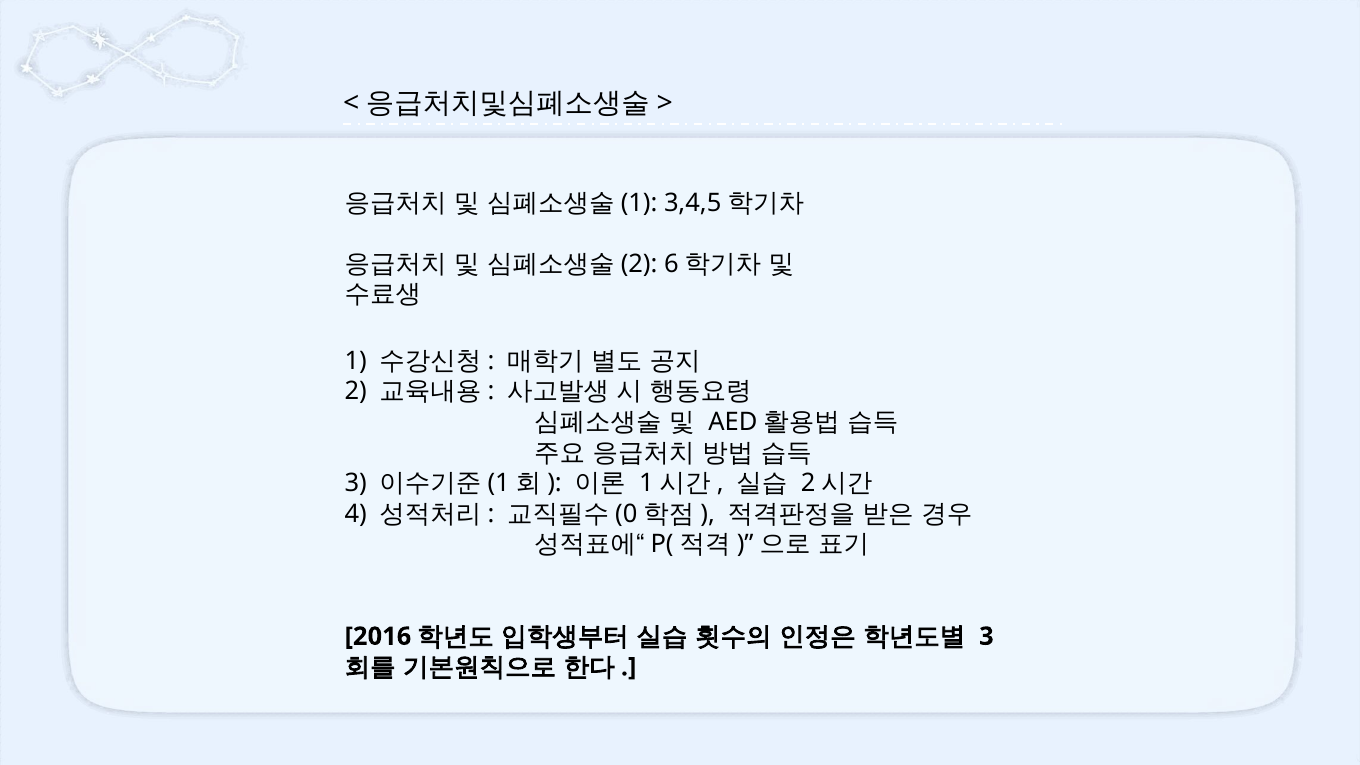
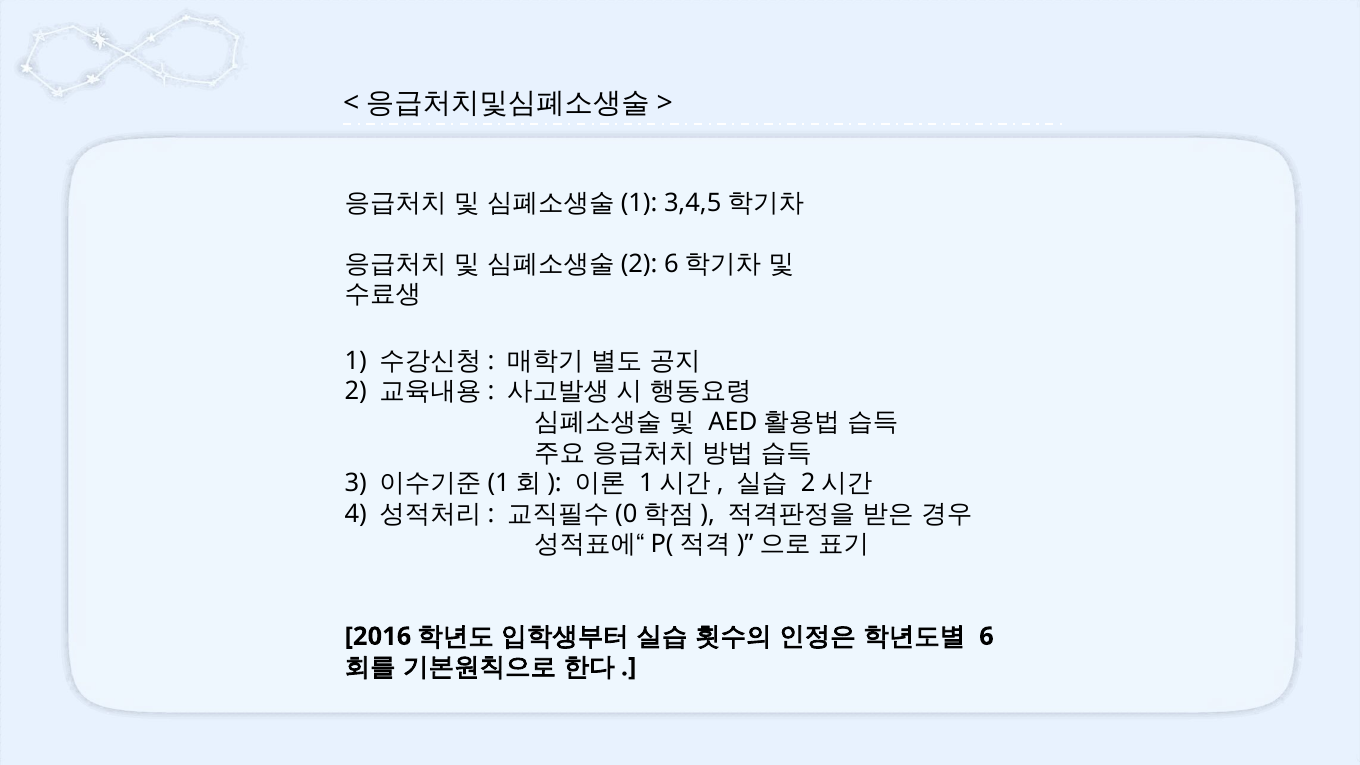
3 at (986, 636): 3 -> 6
